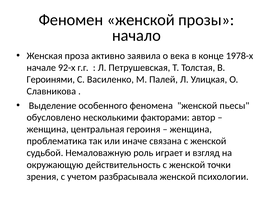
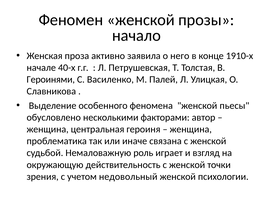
века: века -> него
1978-х: 1978-х -> 1910-х
92-х: 92-х -> 40-х
разбрасывала: разбрасывала -> недовольный
